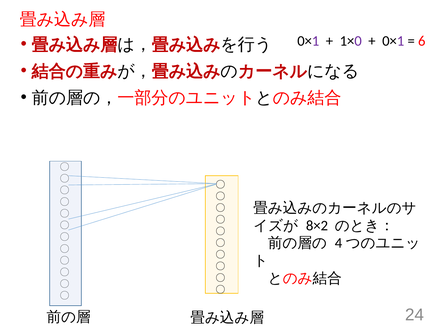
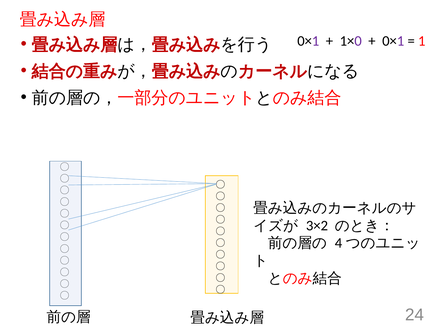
6: 6 -> 1
8×2: 8×2 -> 3×2
